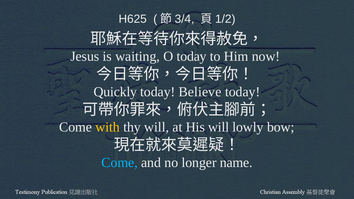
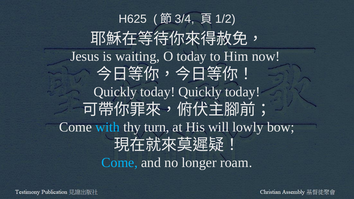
today Believe: Believe -> Quickly
with colour: yellow -> light blue
thy will: will -> turn
name: name -> roam
